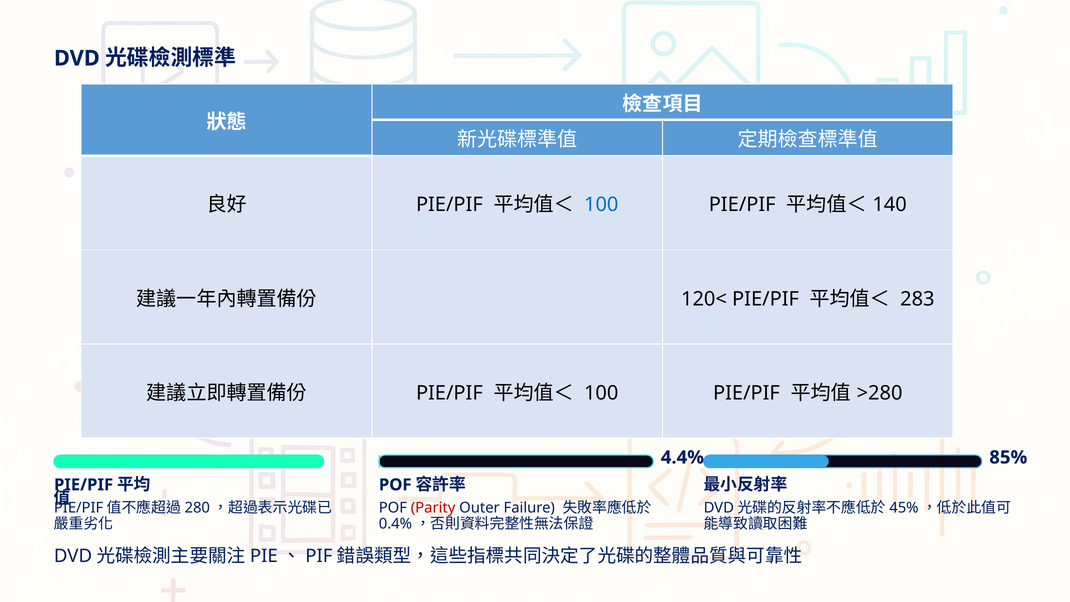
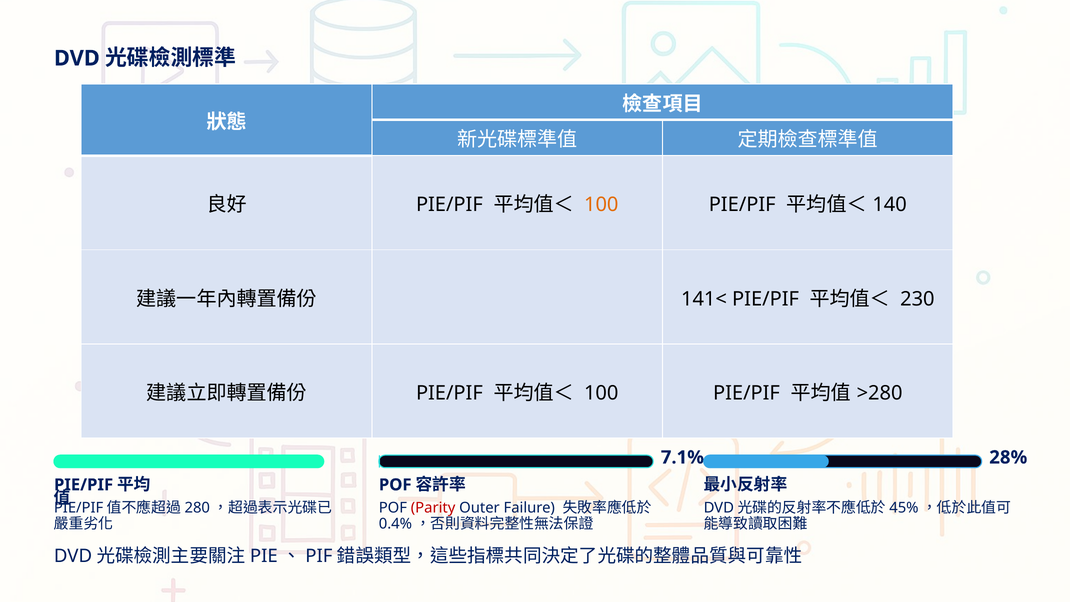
100 at (601, 205) colour: blue -> orange
120<: 120< -> 141<
283: 283 -> 230
4.4%: 4.4% -> 7.1%
85%: 85% -> 28%
